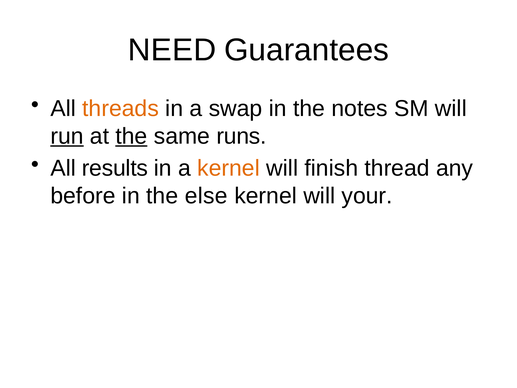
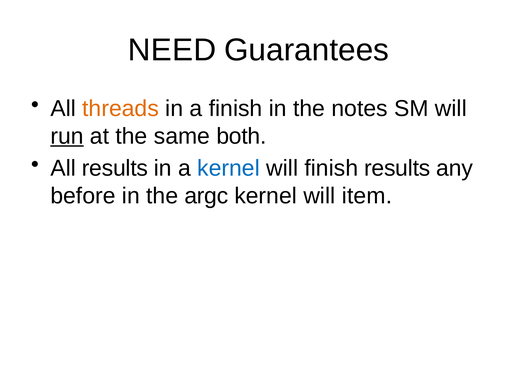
a swap: swap -> finish
the at (131, 136) underline: present -> none
runs: runs -> both
kernel at (229, 168) colour: orange -> blue
finish thread: thread -> results
else: else -> argc
your: your -> item
